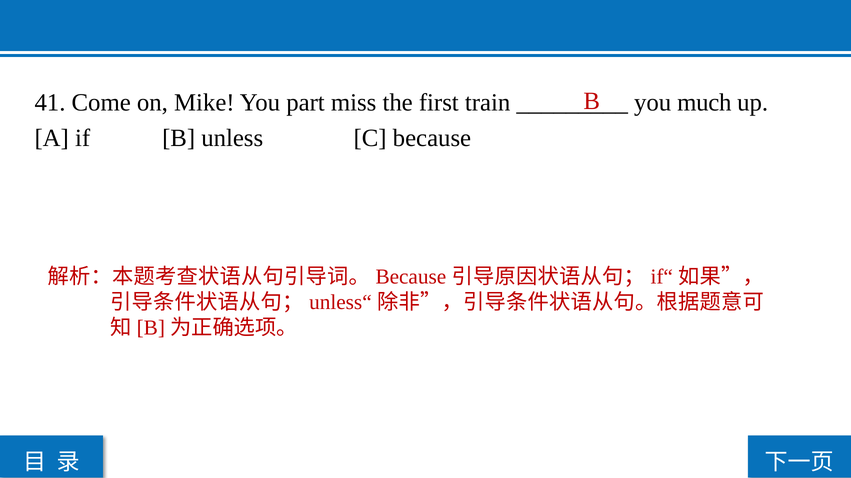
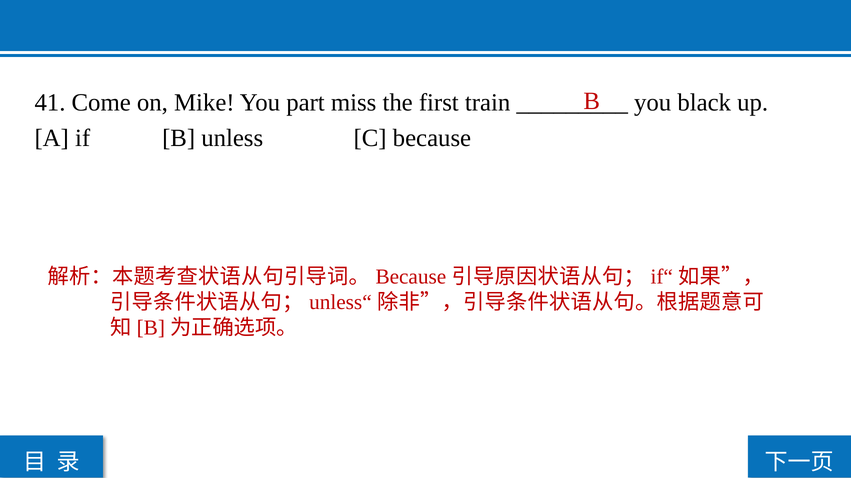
much: much -> black
